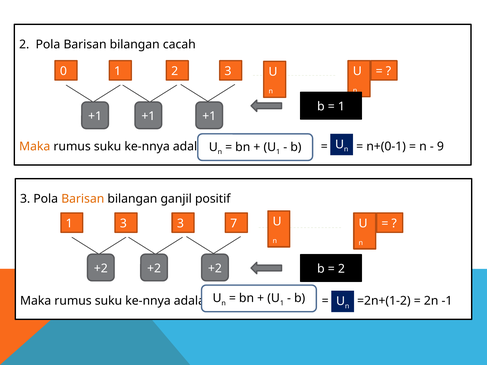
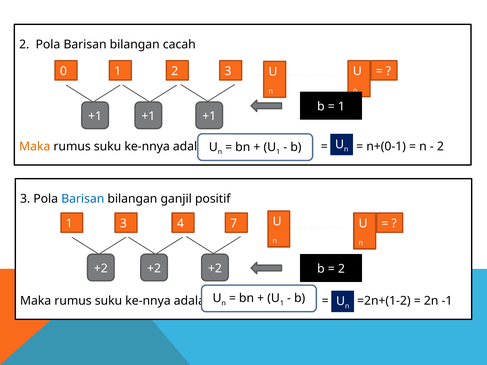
9 at (440, 147): 9 -> 2
Barisan at (83, 199) colour: orange -> blue
3 3: 3 -> 4
